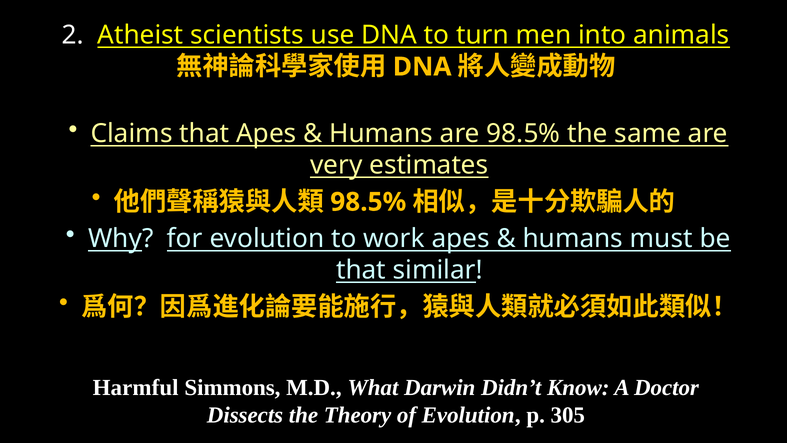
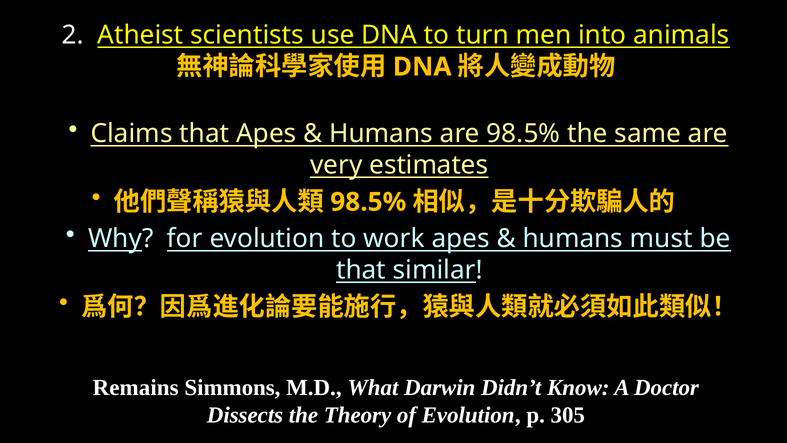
Harmful: Harmful -> Remains
